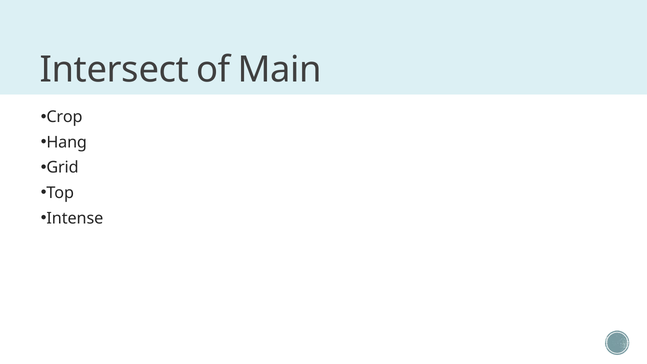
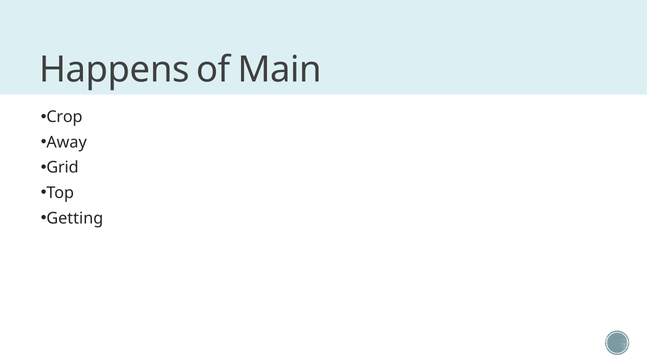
Intersect: Intersect -> Happens
Hang: Hang -> Away
Intense: Intense -> Getting
